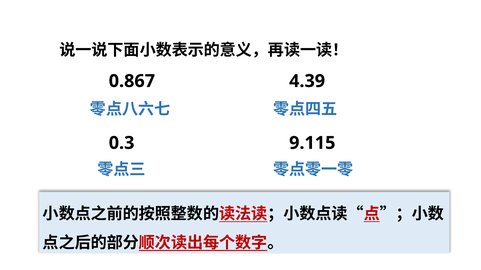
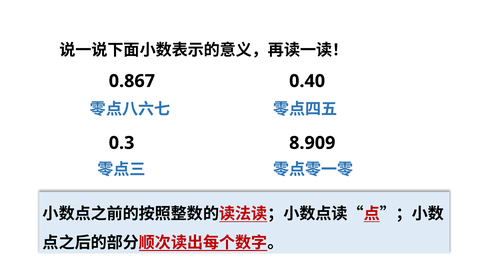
4.39: 4.39 -> 0.40
9.115: 9.115 -> 8.909
